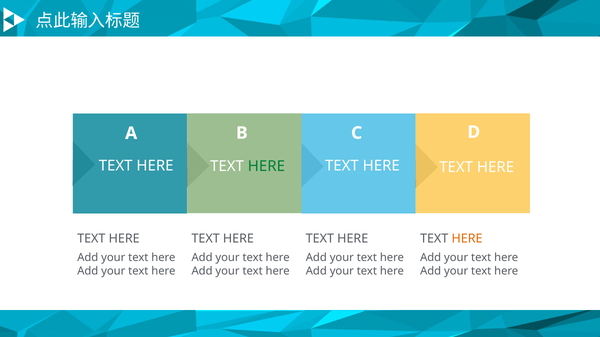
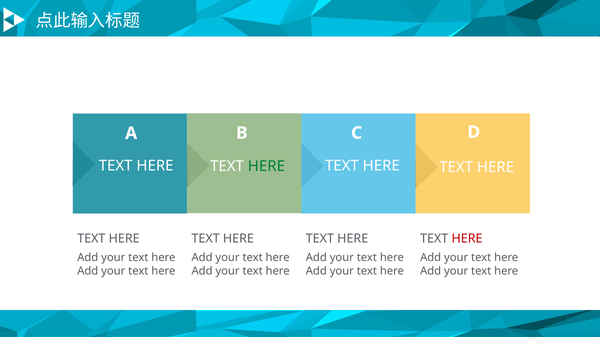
HERE at (467, 239) colour: orange -> red
